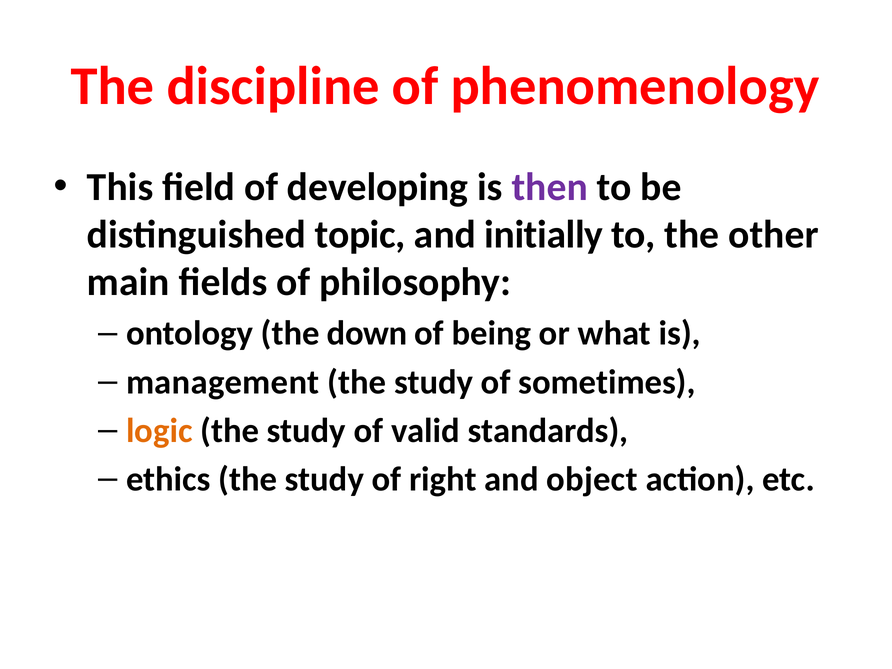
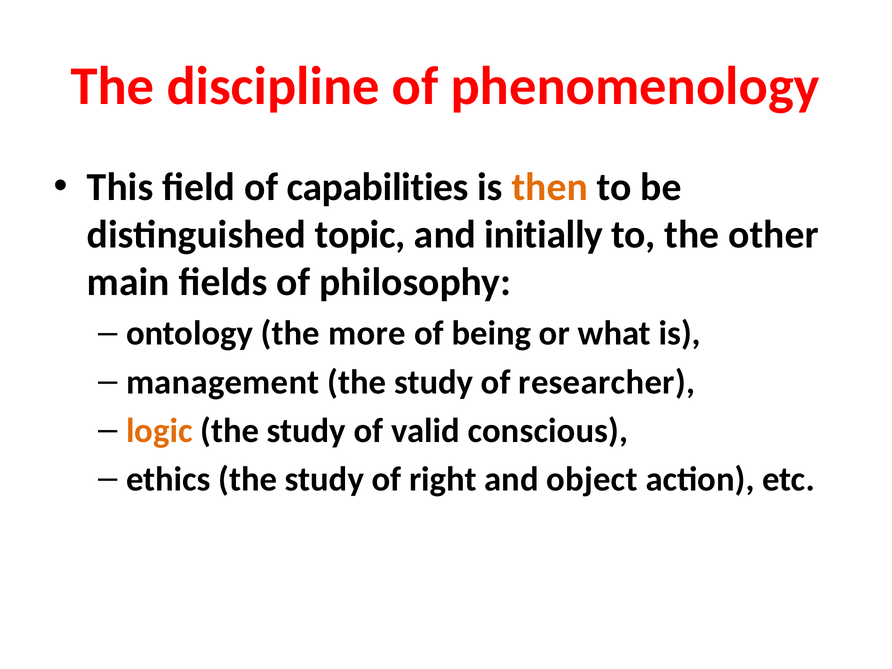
developing: developing -> capabilities
then colour: purple -> orange
down: down -> more
sometimes: sometimes -> researcher
standards: standards -> conscious
